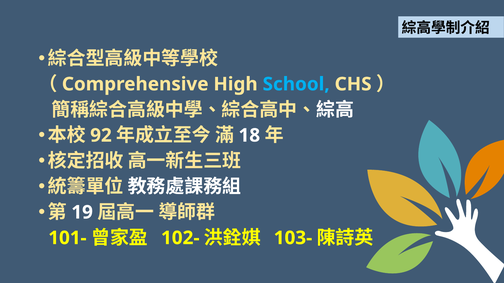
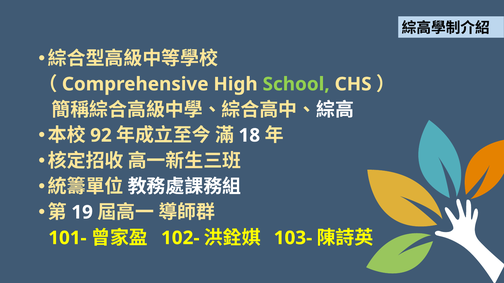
School colour: light blue -> light green
